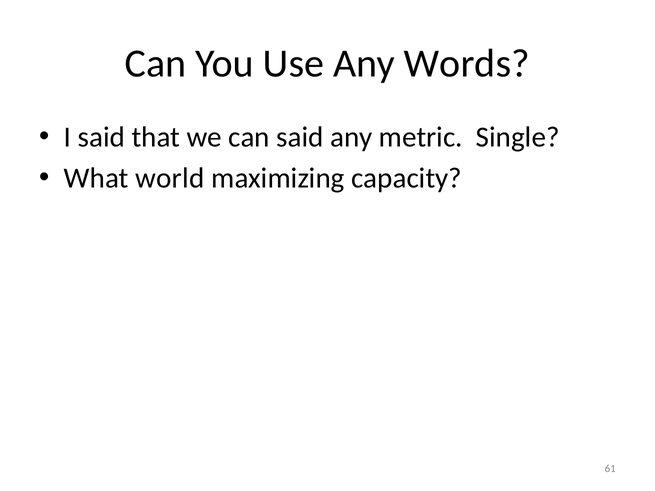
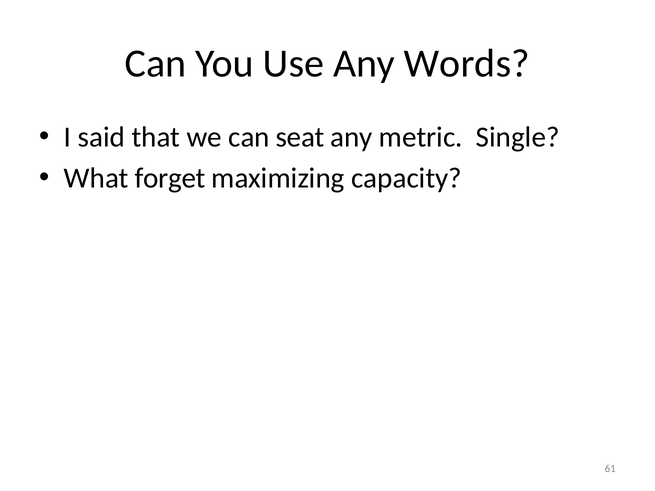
can said: said -> seat
world: world -> forget
